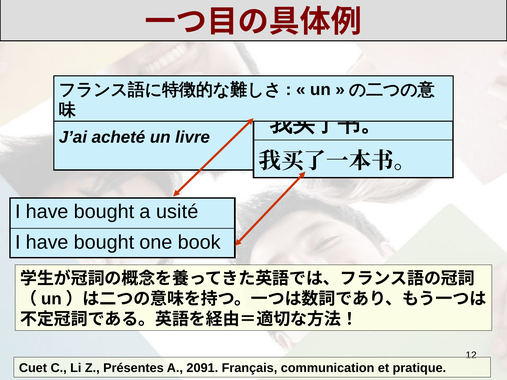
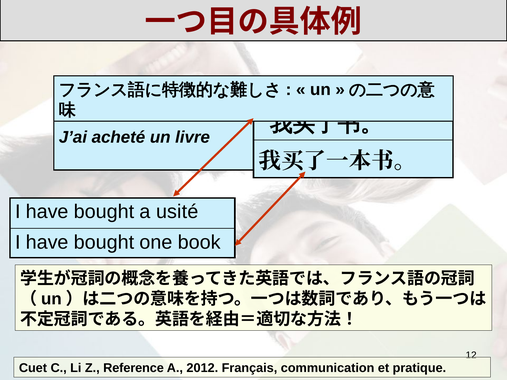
Présentes: Présentes -> Reference
2091: 2091 -> 2012
